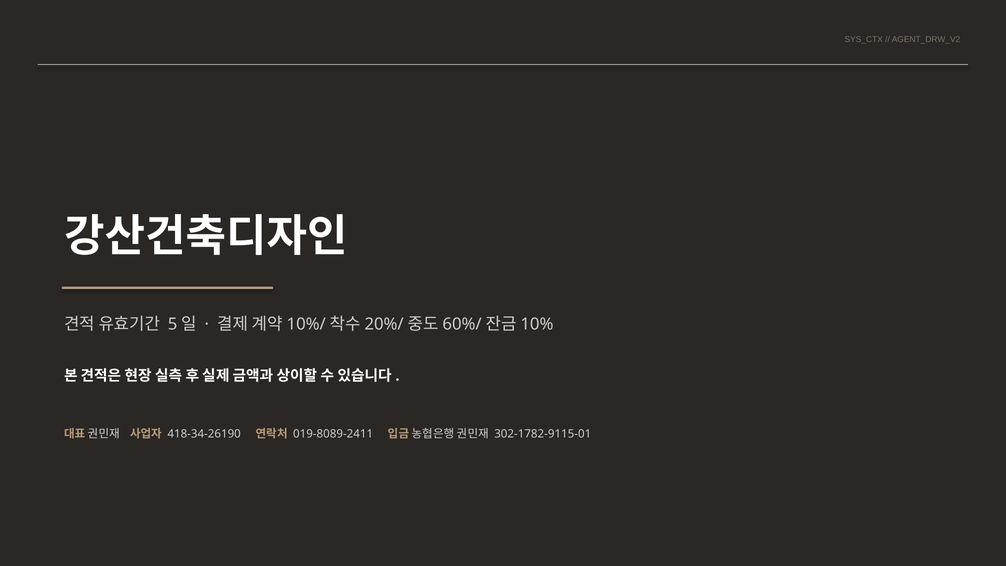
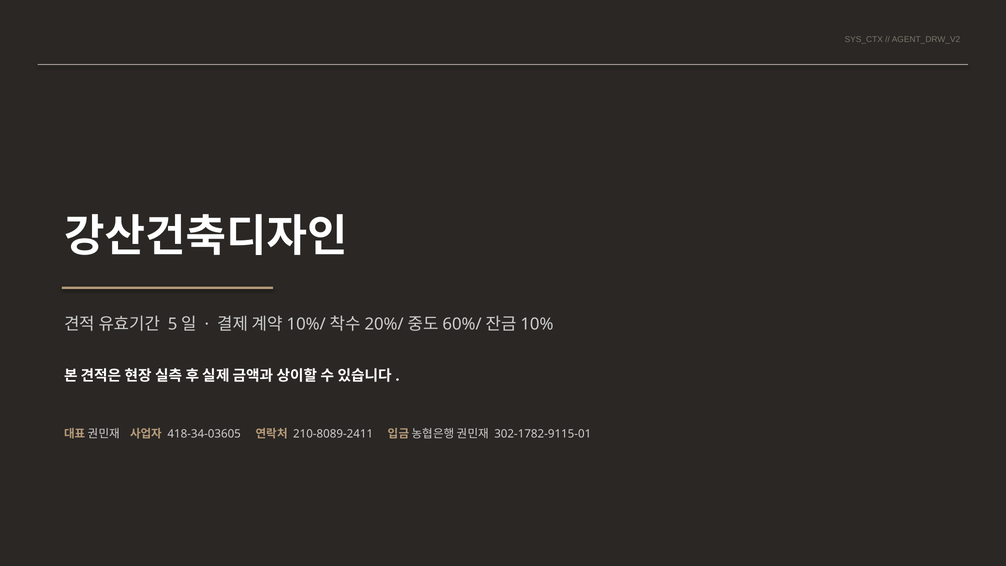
418-34-26190: 418-34-26190 -> 418-34-03605
019-8089-2411: 019-8089-2411 -> 210-8089-2411
